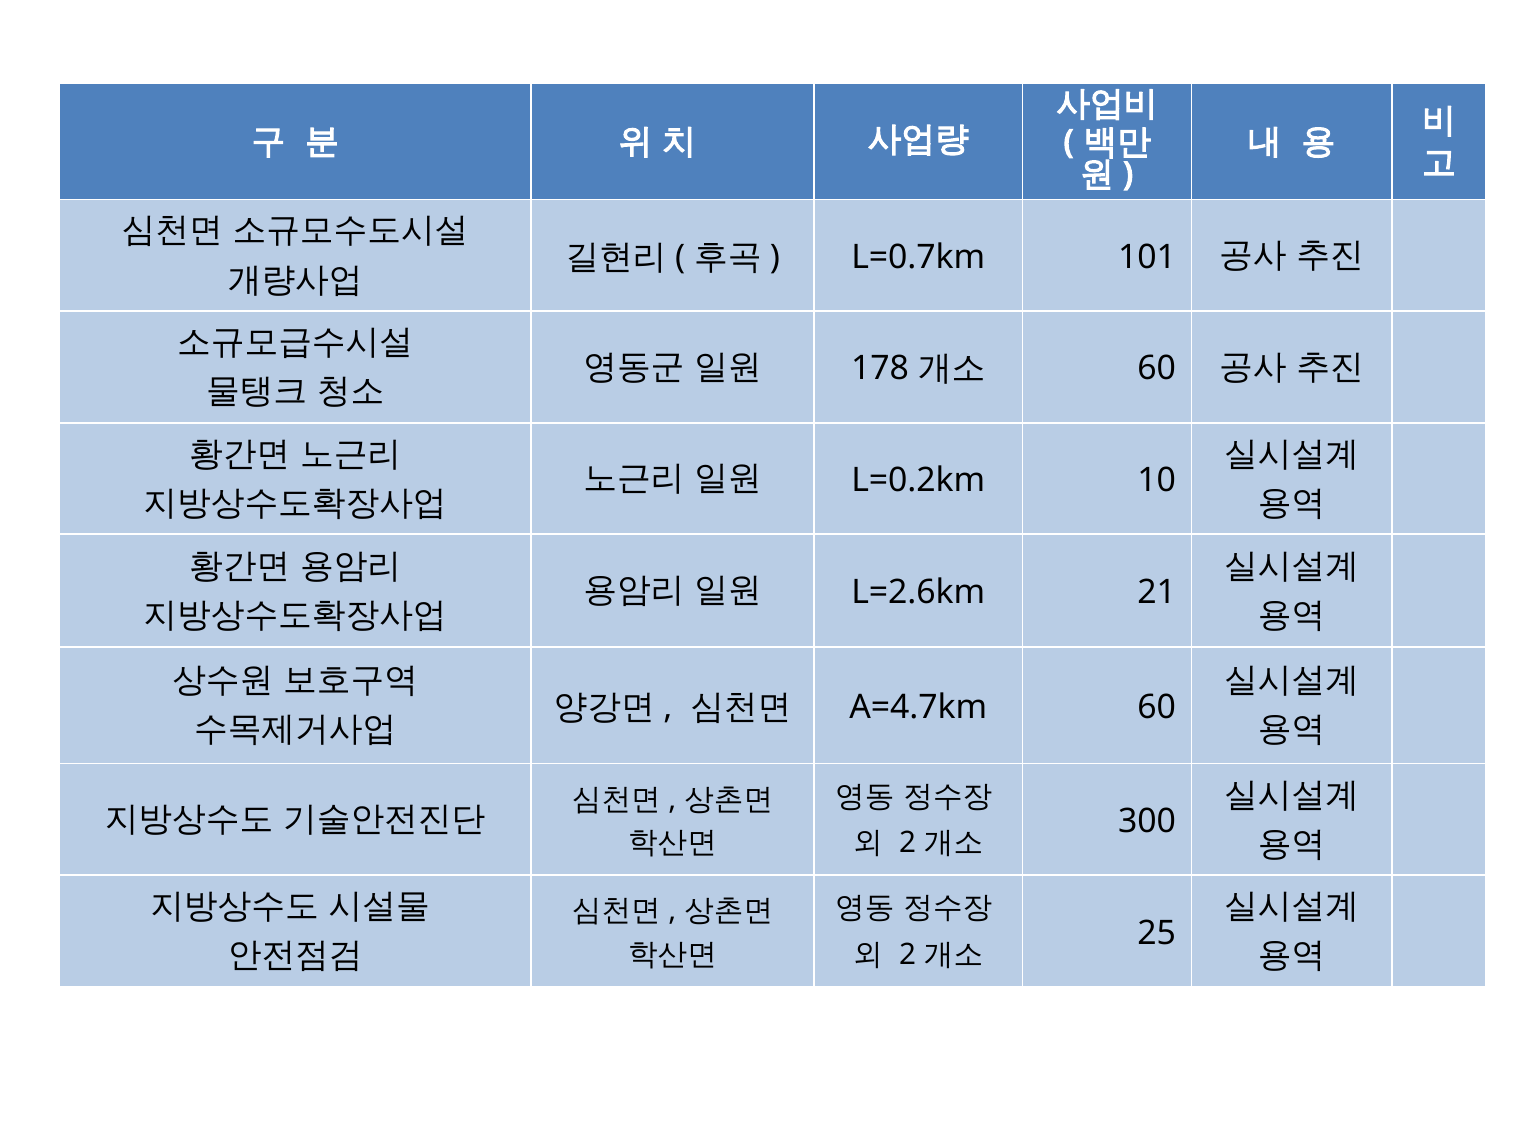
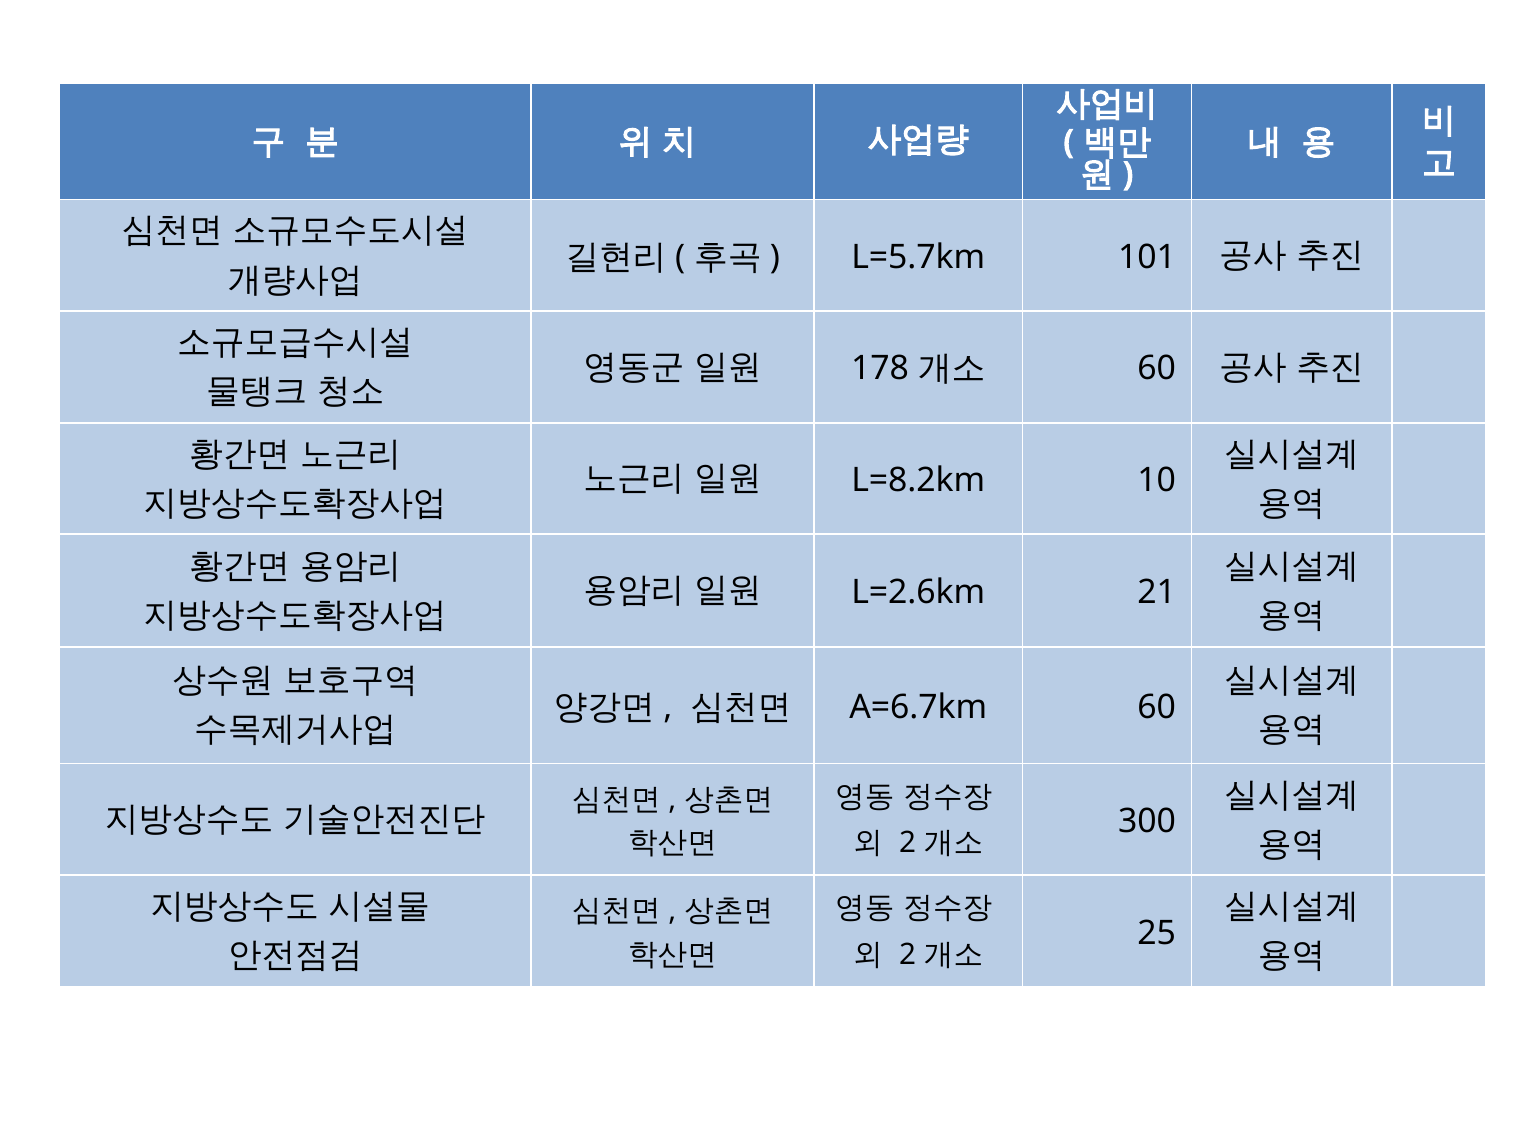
L=0.7km: L=0.7km -> L=5.7km
L=0.2km: L=0.2km -> L=8.2km
A=4.7km: A=4.7km -> A=6.7km
